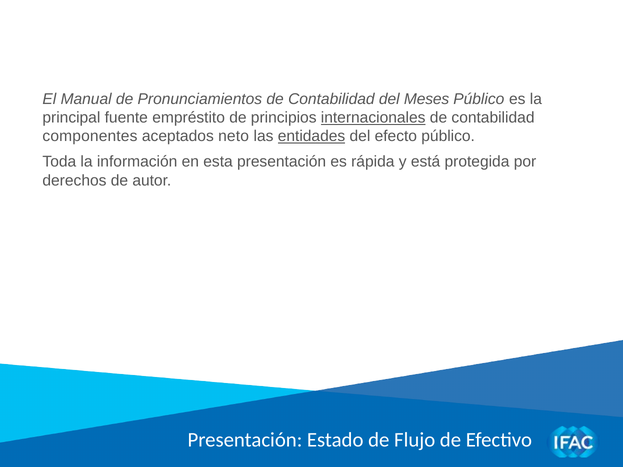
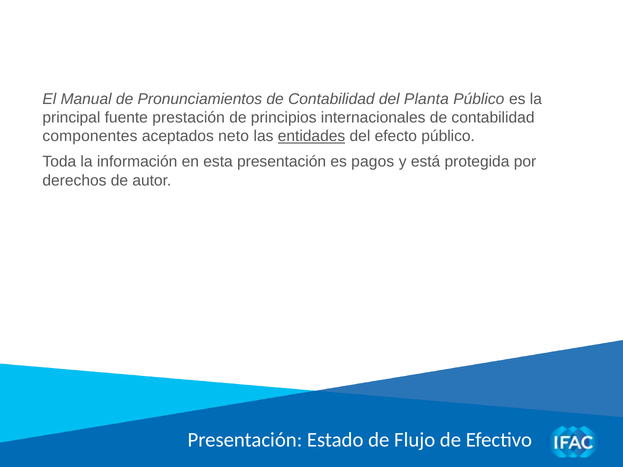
Meses: Meses -> Planta
empréstito: empréstito -> prestación
internacionales underline: present -> none
rápida: rápida -> pagos
